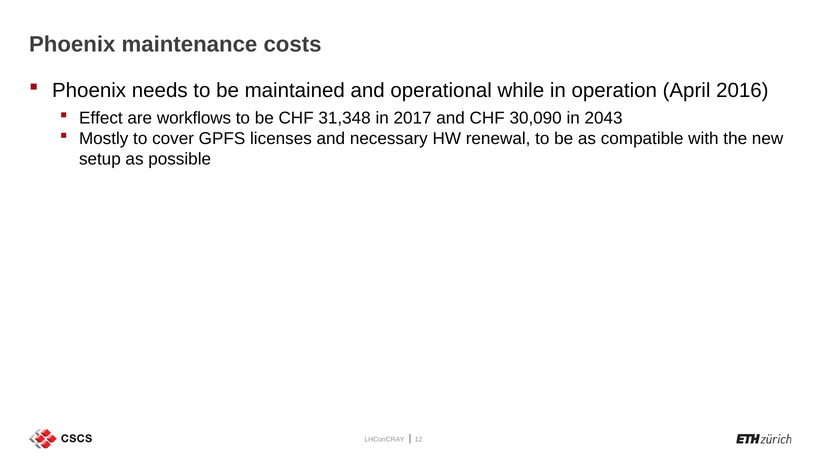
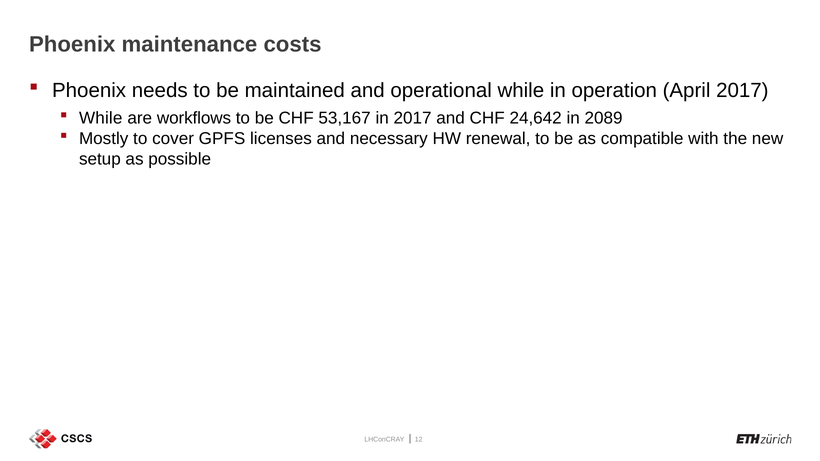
April 2016: 2016 -> 2017
Effect at (101, 118): Effect -> While
31,348: 31,348 -> 53,167
30,090: 30,090 -> 24,642
2043: 2043 -> 2089
